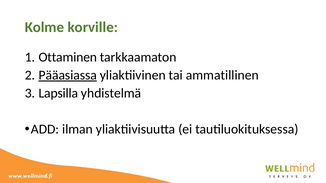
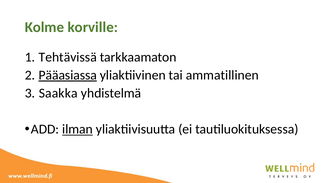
Ottaminen: Ottaminen -> Tehtävissä
Lapsilla: Lapsilla -> Saakka
ilman underline: none -> present
